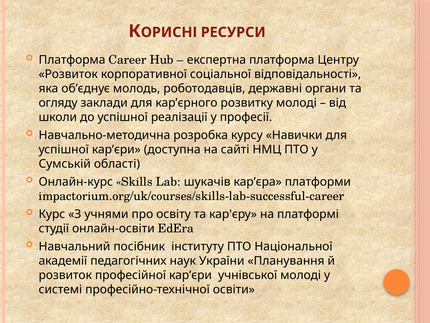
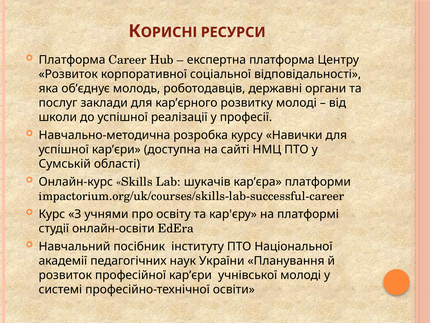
огляду: огляду -> послуг
